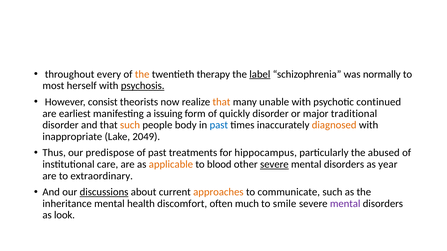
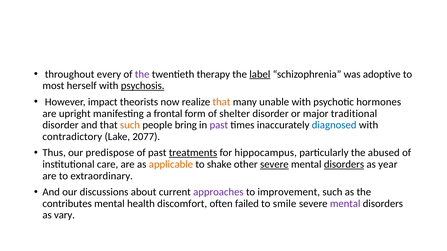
the at (142, 74) colour: orange -> purple
normally: normally -> adoptive
consist: consist -> impact
continued: continued -> hormones
earliest: earliest -> upright
issuing: issuing -> frontal
quickly: quickly -> shelter
body: body -> bring
past at (219, 125) colour: blue -> purple
diagnosed colour: orange -> blue
inappropriate: inappropriate -> contradictory
2049: 2049 -> 2077
treatments underline: none -> present
blood: blood -> shake
disorders at (344, 165) underline: none -> present
discussions underline: present -> none
approaches colour: orange -> purple
communicate: communicate -> improvement
inheritance: inheritance -> contributes
much: much -> failed
look: look -> vary
